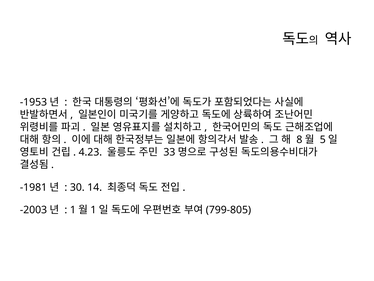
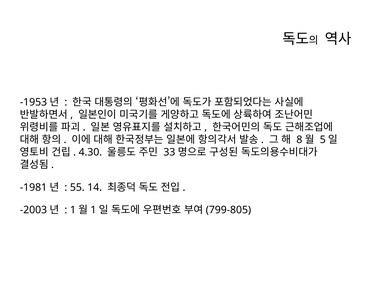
4.23: 4.23 -> 4.30
30: 30 -> 55
